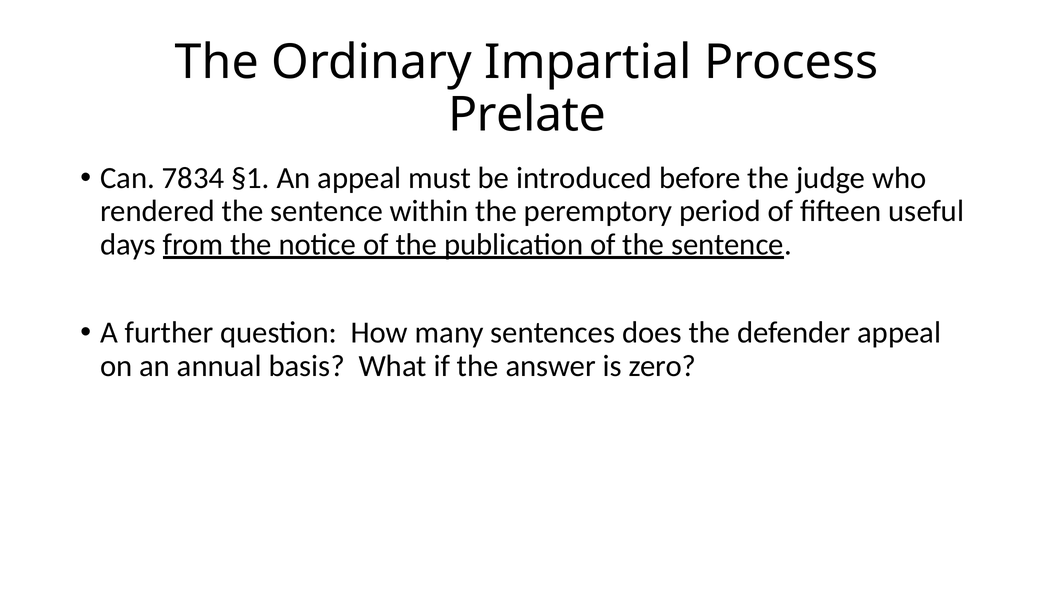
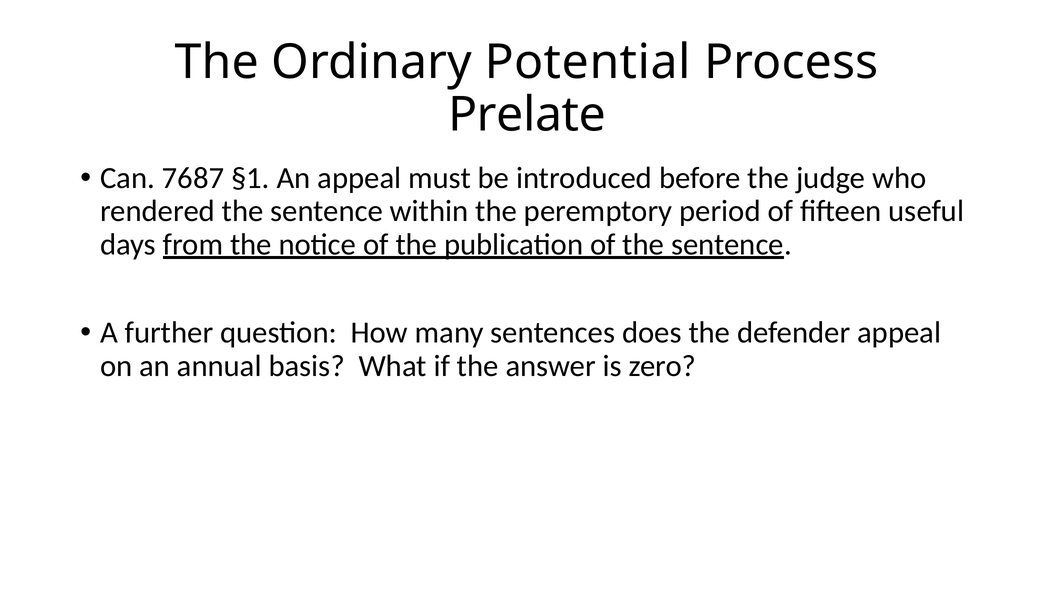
Impartial: Impartial -> Potential
7834: 7834 -> 7687
